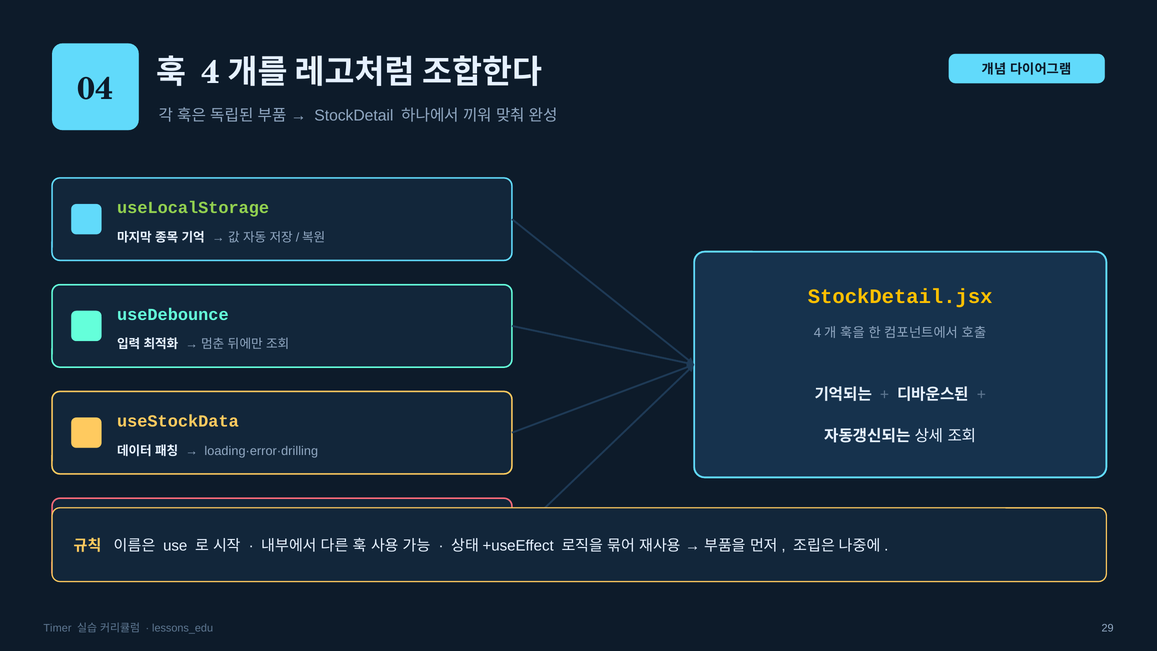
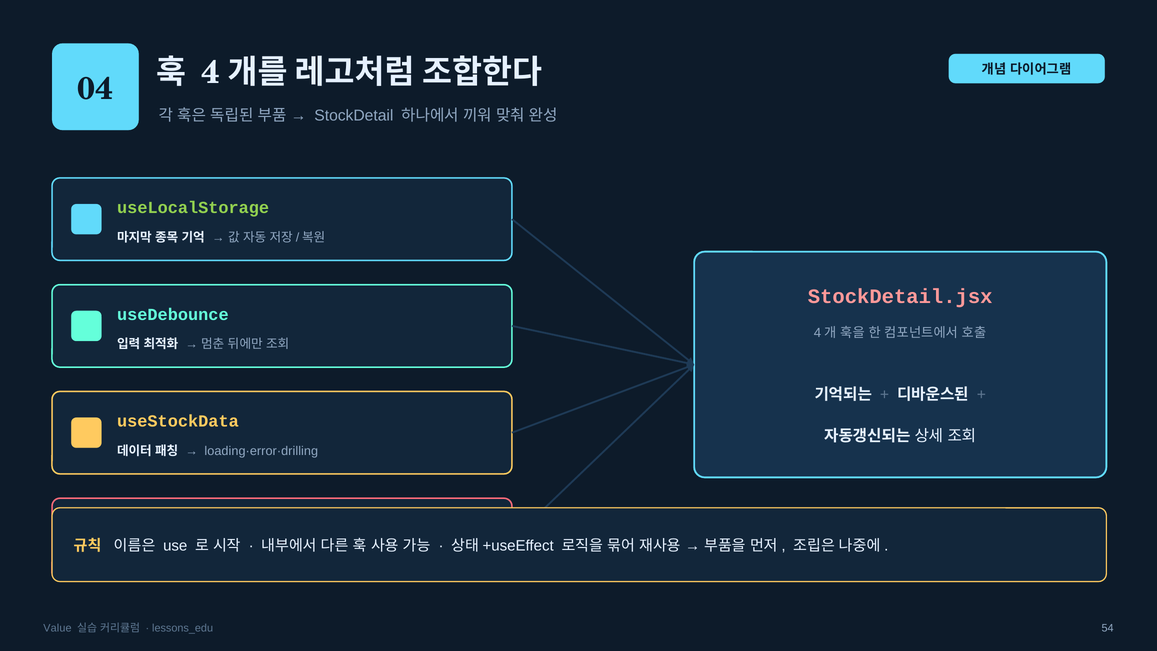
StockDetail.jsx colour: yellow -> pink
Timer: Timer -> Value
29: 29 -> 54
